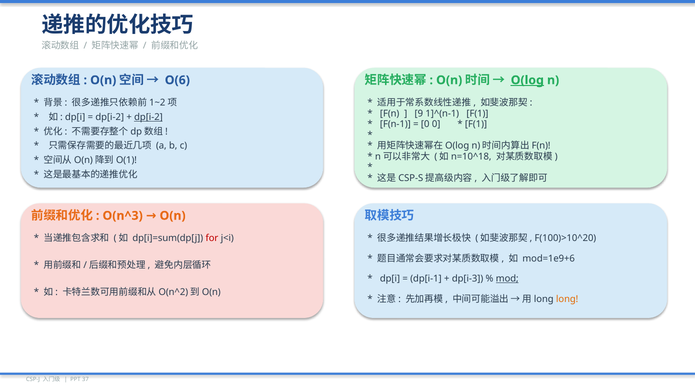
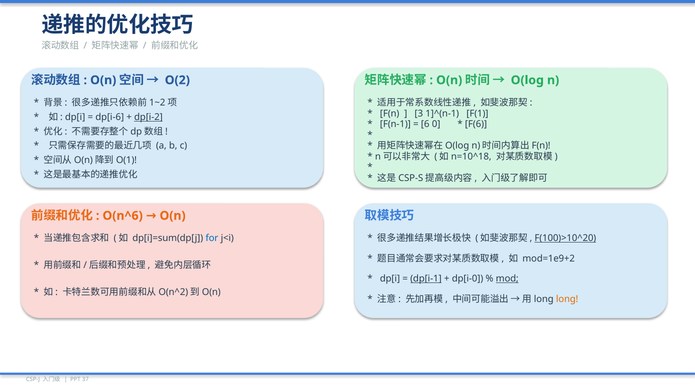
O(6: O(6 -> O(2
O(log underline: present -> none
9: 9 -> 3
dp[i-2 at (110, 117): dp[i-2 -> dp[i-6
0 at (425, 124): 0 -> 6
F(1 at (476, 124): F(1 -> F(6
O(n^3: O(n^3 -> O(n^6
for colour: red -> blue
F(100)>10^20 underline: none -> present
mod=1e9+6: mod=1e9+6 -> mod=1e9+2
dp[i-1 underline: none -> present
dp[i-3: dp[i-3 -> dp[i-0
